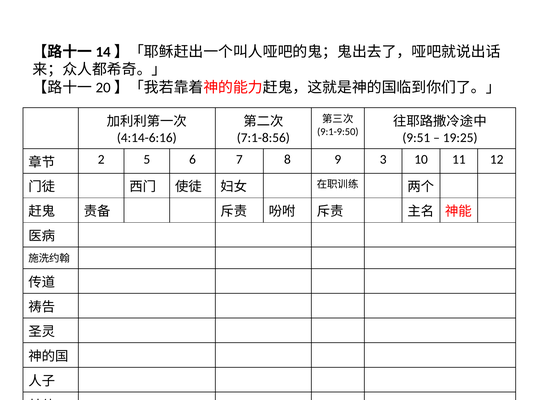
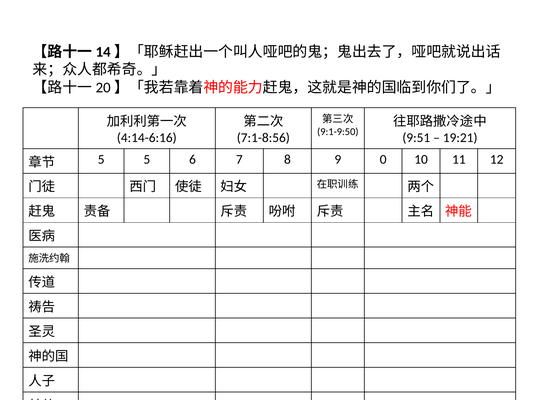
19:25: 19:25 -> 19:21
2 at (101, 160): 2 -> 5
3: 3 -> 0
